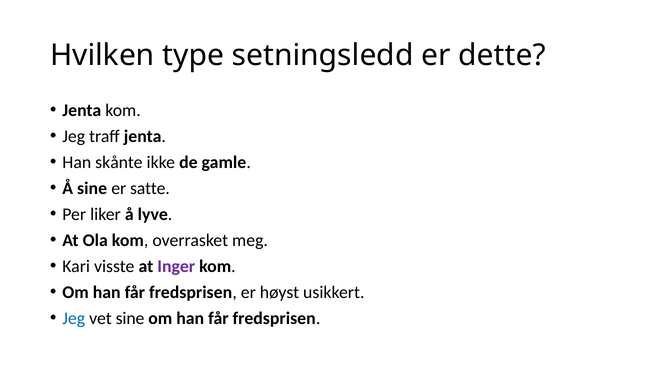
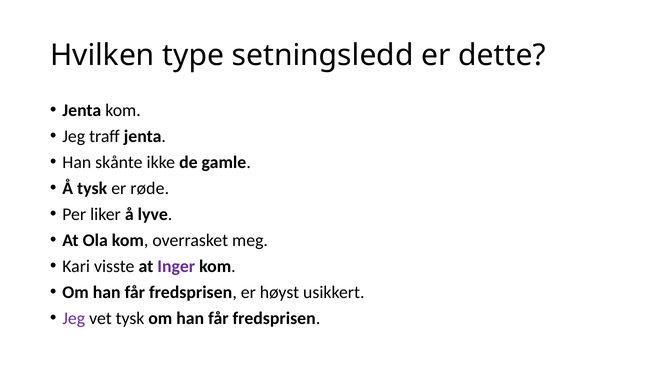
Å sine: sine -> tysk
satte: satte -> røde
Jeg at (74, 318) colour: blue -> purple
vet sine: sine -> tysk
